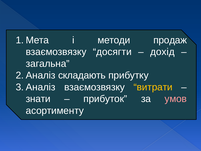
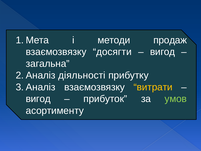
дохід at (162, 52): дохід -> вигод
складають: складають -> діяльності
знати at (38, 99): знати -> вигод
умов colour: pink -> light green
